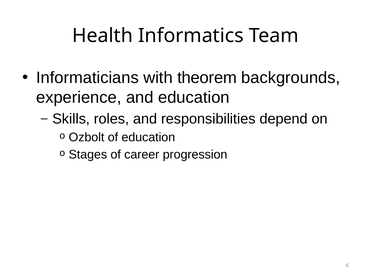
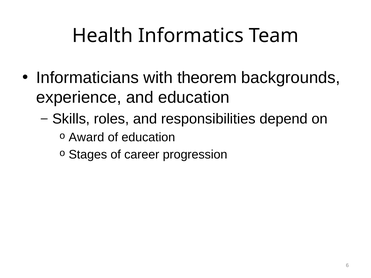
Ozbolt: Ozbolt -> Award
